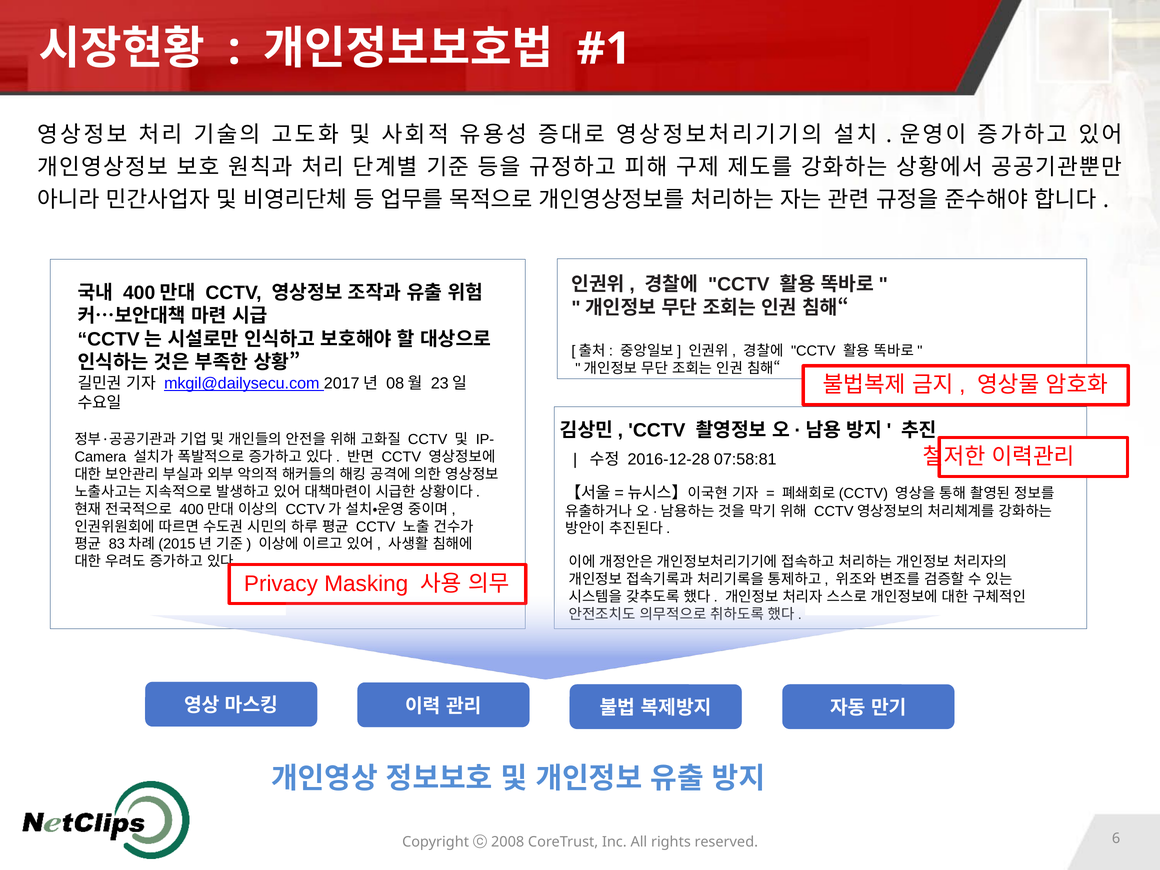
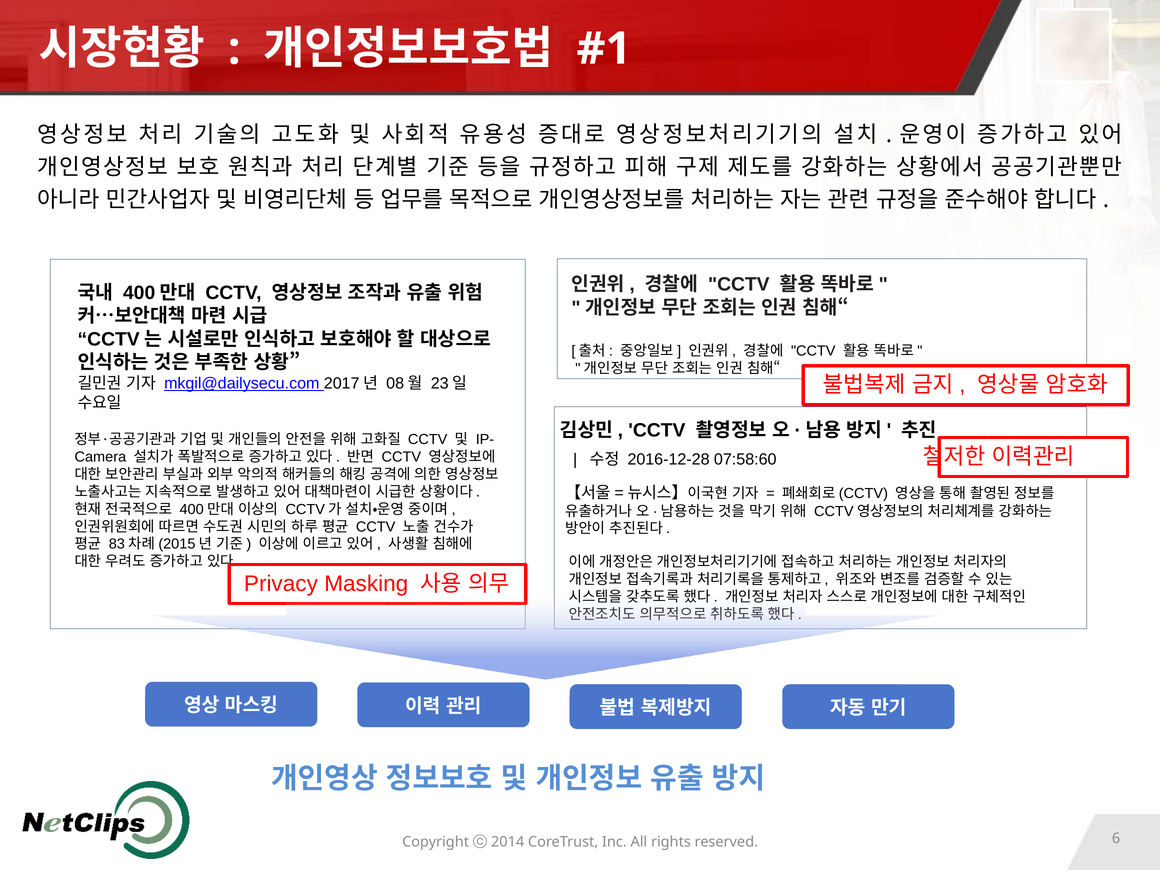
07:58:81: 07:58:81 -> 07:58:60
2008: 2008 -> 2014
